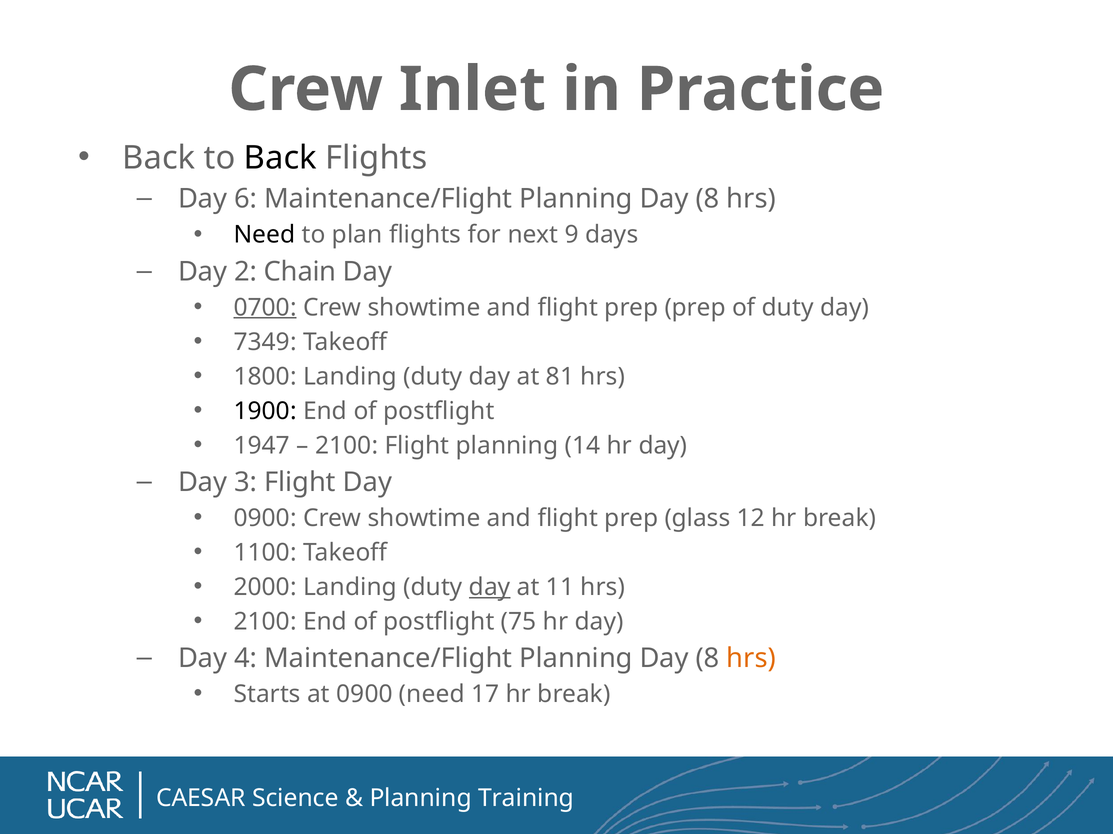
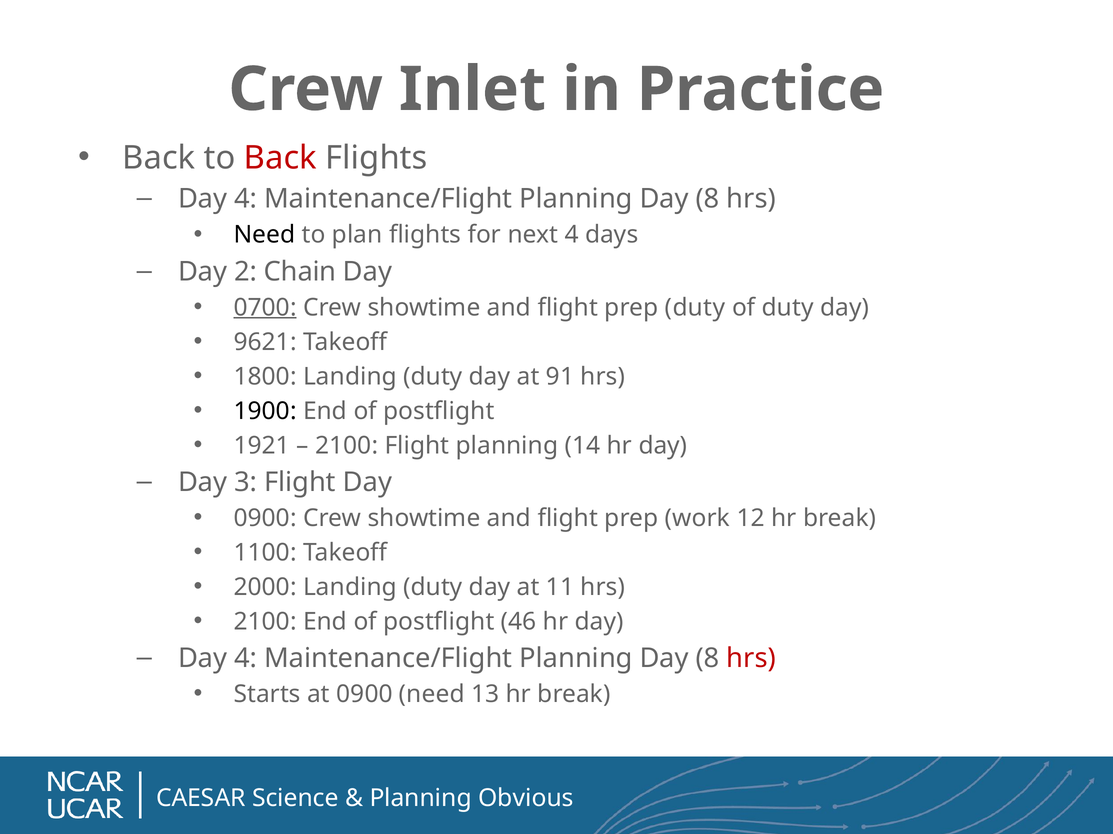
Back at (280, 158) colour: black -> red
6 at (246, 199): 6 -> 4
next 9: 9 -> 4
prep prep: prep -> duty
7349: 7349 -> 9621
81: 81 -> 91
1947: 1947 -> 1921
glass: glass -> work
day at (490, 588) underline: present -> none
75: 75 -> 46
hrs at (751, 659) colour: orange -> red
17: 17 -> 13
Training: Training -> Obvious
